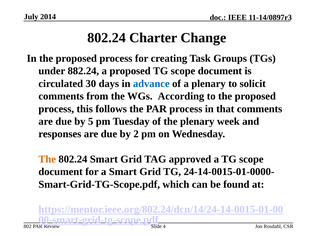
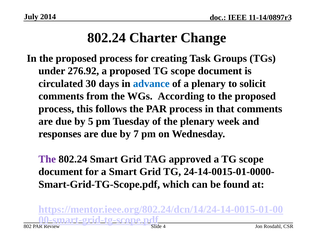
882.24: 882.24 -> 276.92
2: 2 -> 7
The at (47, 159) colour: orange -> purple
